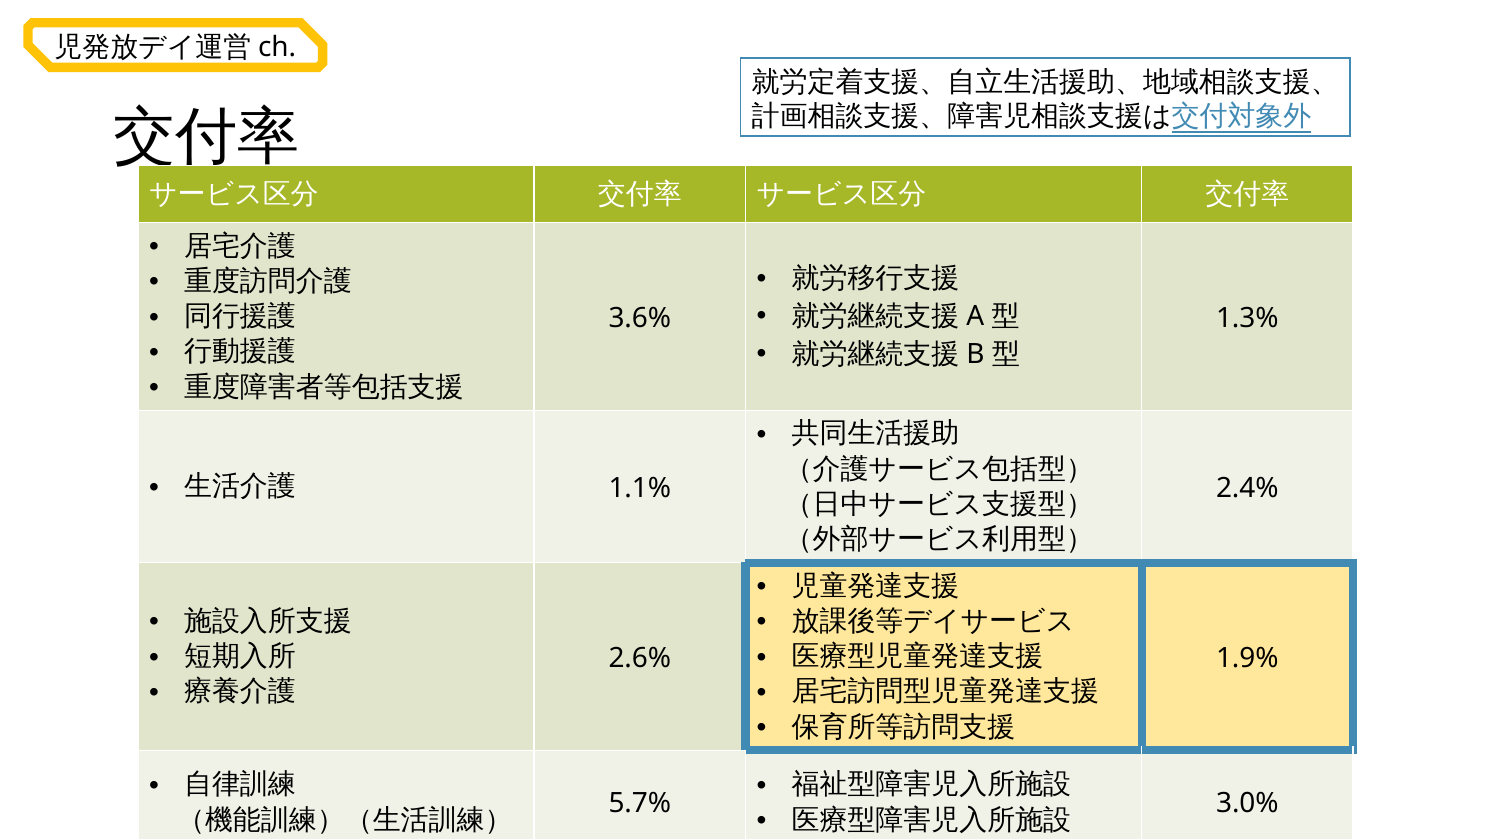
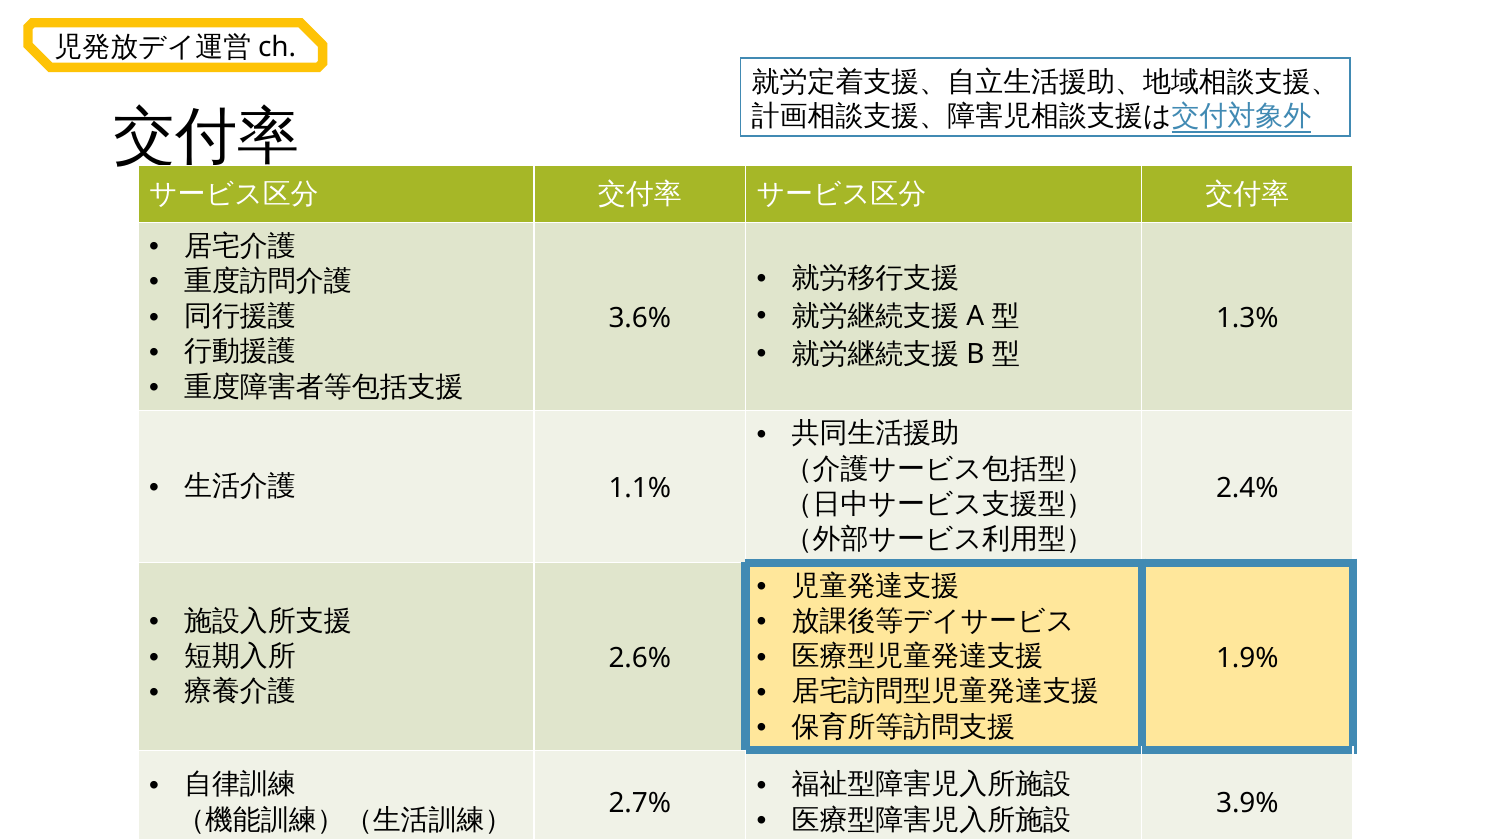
3.0%: 3.0% -> 3.9%
5.7%: 5.7% -> 2.7%
